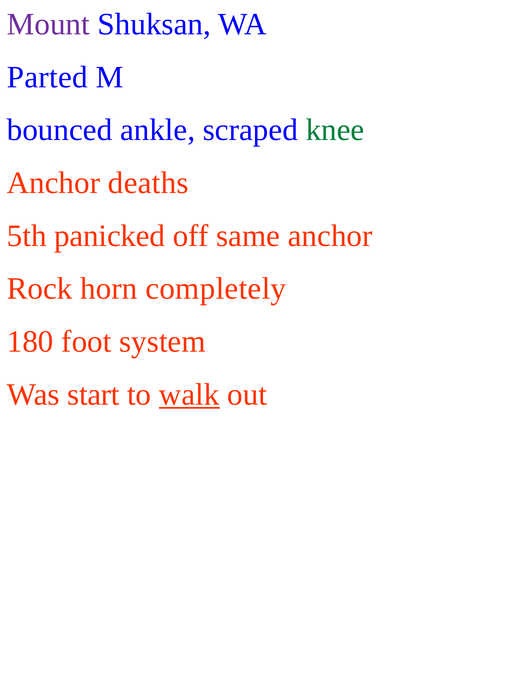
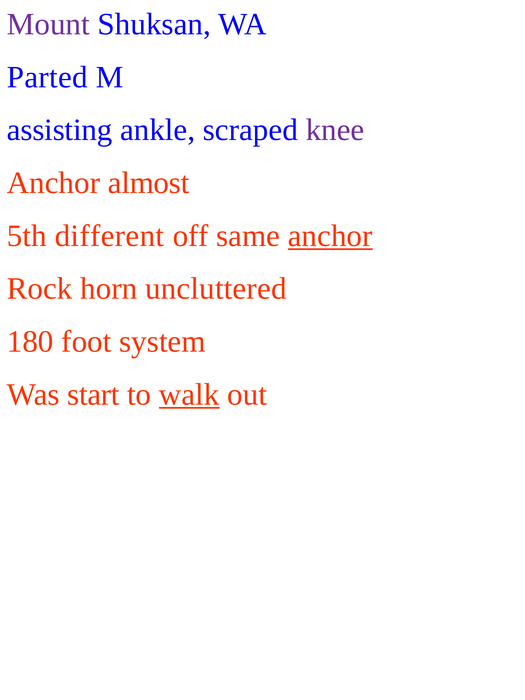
bounced: bounced -> assisting
knee colour: green -> purple
deaths: deaths -> almost
panicked: panicked -> different
anchor at (330, 236) underline: none -> present
completely: completely -> uncluttered
